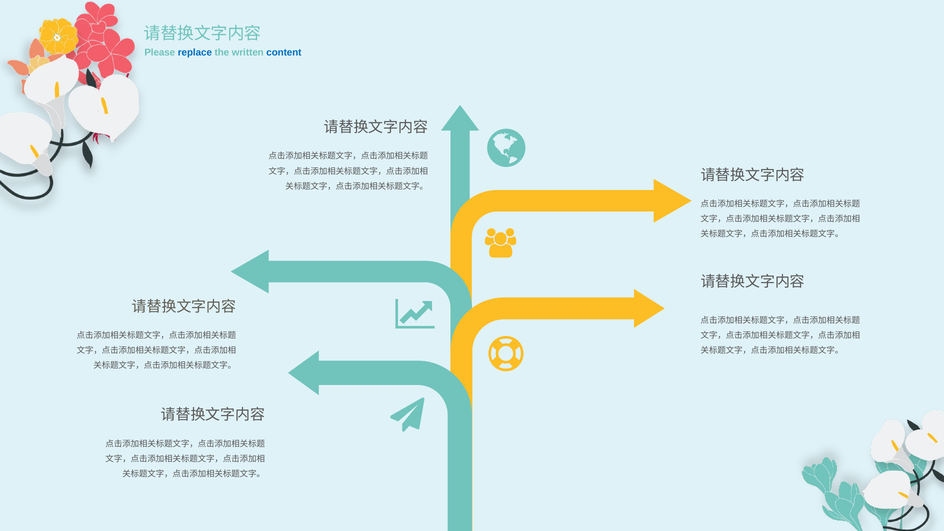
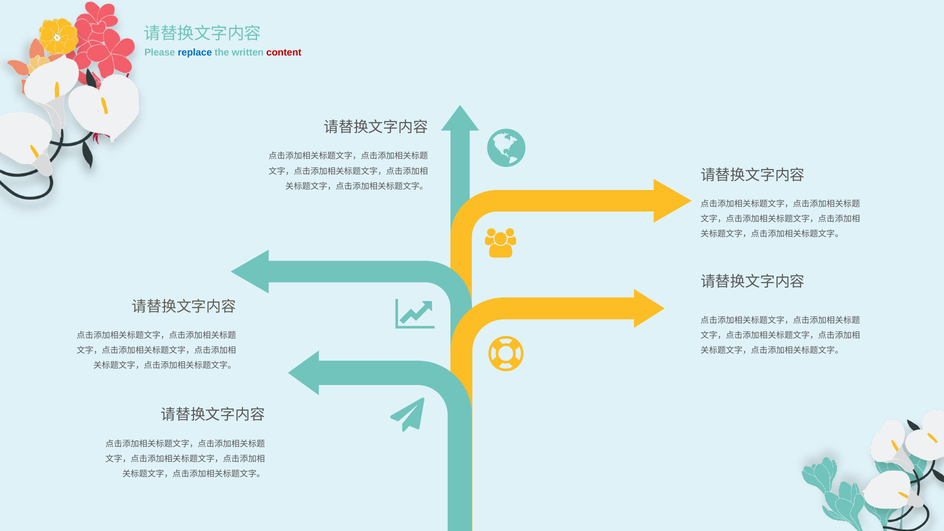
content colour: blue -> red
